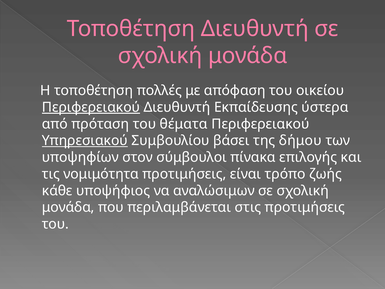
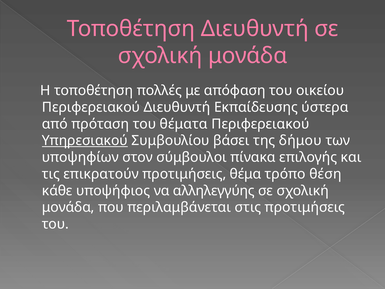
Περιφερειακού at (91, 107) underline: present -> none
νομιμότητα: νομιμότητα -> επικρατούν
είναι: είναι -> θέμα
ζωής: ζωής -> θέση
αναλώσιμων: αναλώσιμων -> αλληλεγγύης
